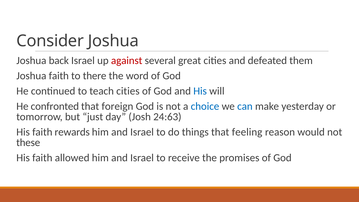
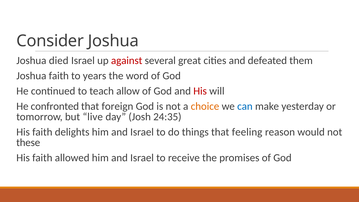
back: back -> died
there: there -> years
teach cities: cities -> allow
His at (200, 91) colour: blue -> red
choice colour: blue -> orange
just: just -> live
24:63: 24:63 -> 24:35
rewards: rewards -> delights
